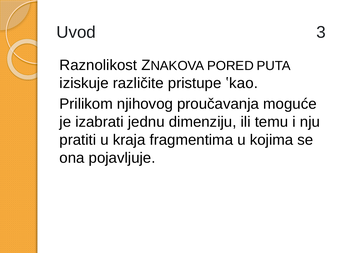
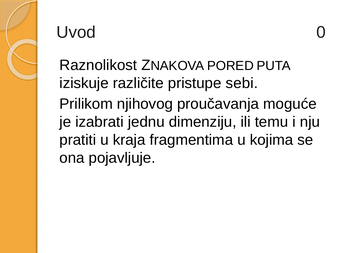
3: 3 -> 0
ʽkao: ʽkao -> sebi
